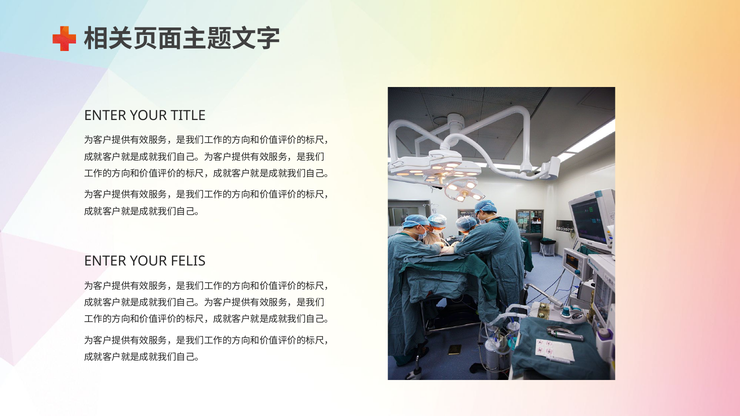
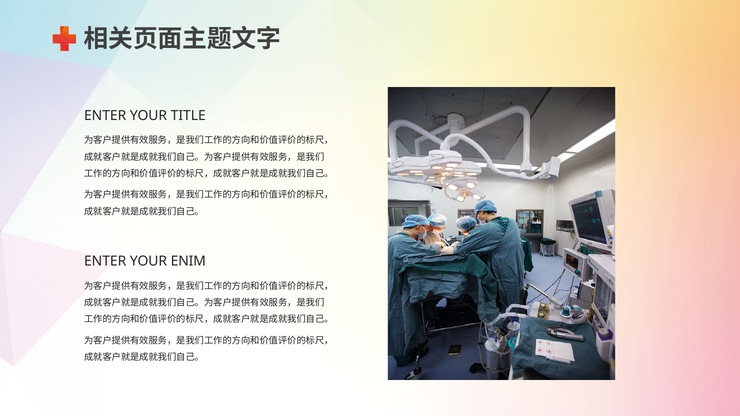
FELIS: FELIS -> ENIM
